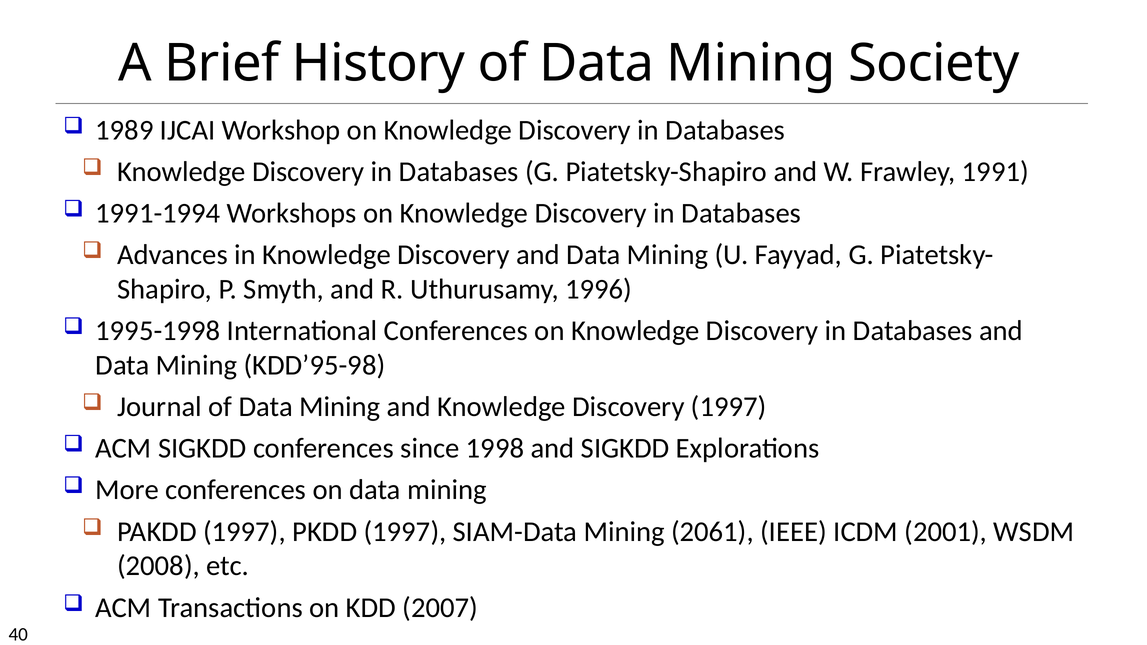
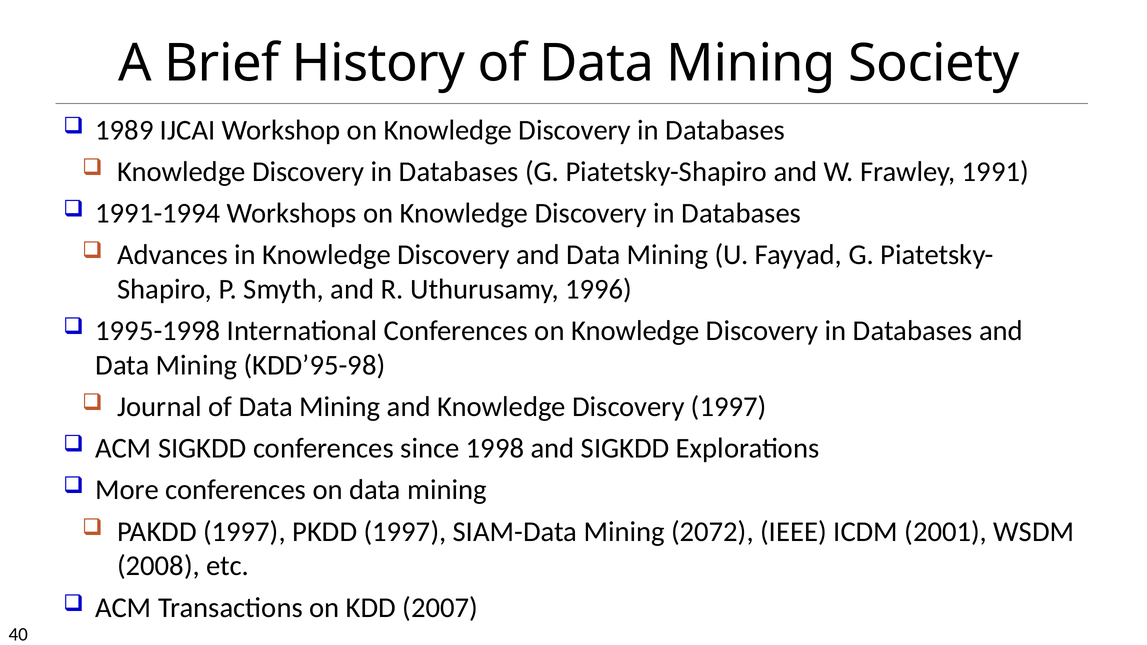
2061: 2061 -> 2072
